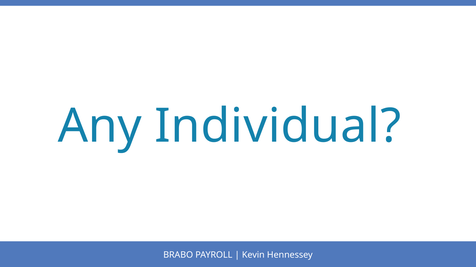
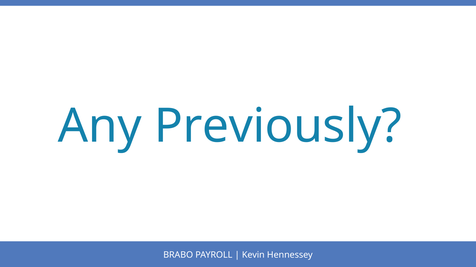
Individual: Individual -> Previously
